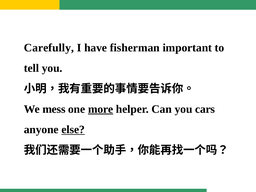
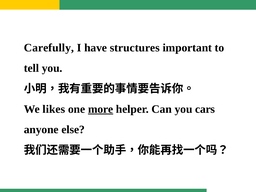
fisherman: fisherman -> structures
mess: mess -> likes
else underline: present -> none
